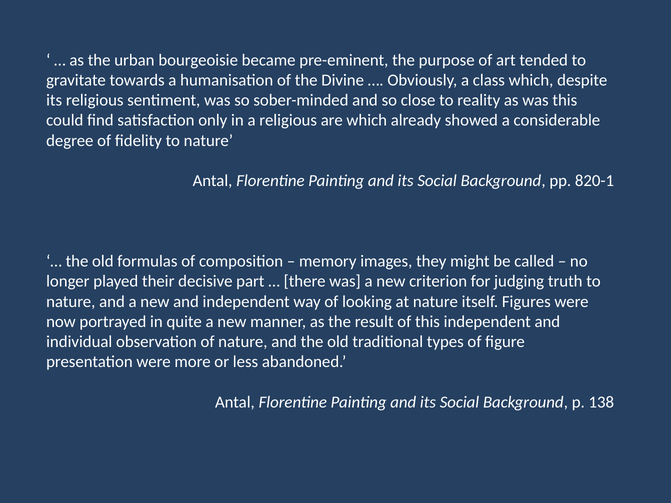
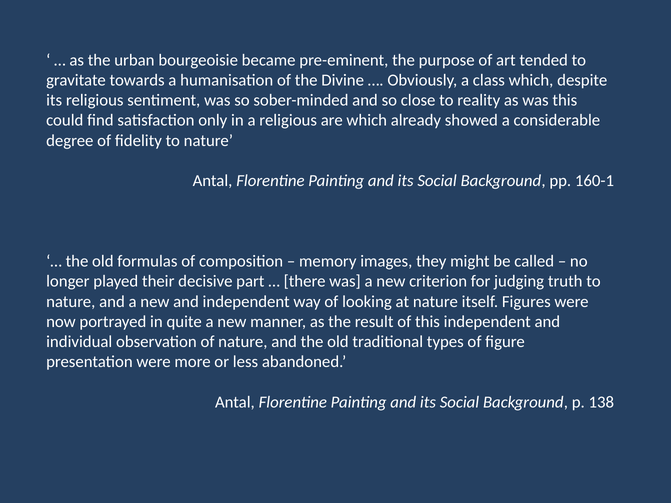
820-1: 820-1 -> 160-1
